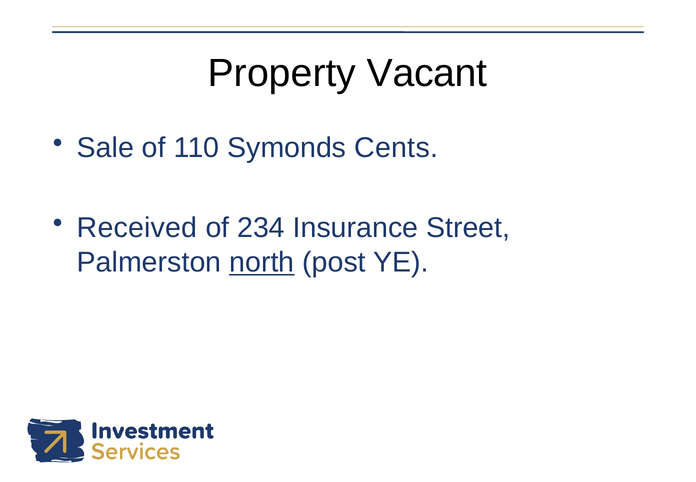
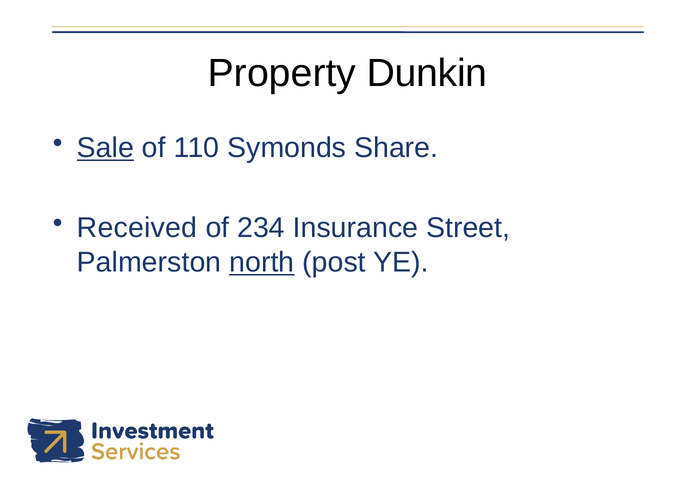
Vacant: Vacant -> Dunkin
Sale underline: none -> present
Cents: Cents -> Share
